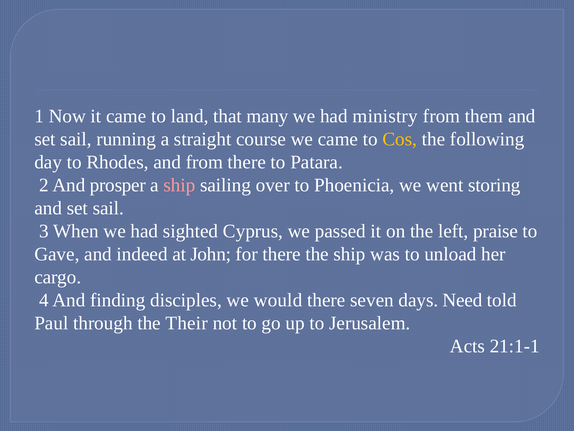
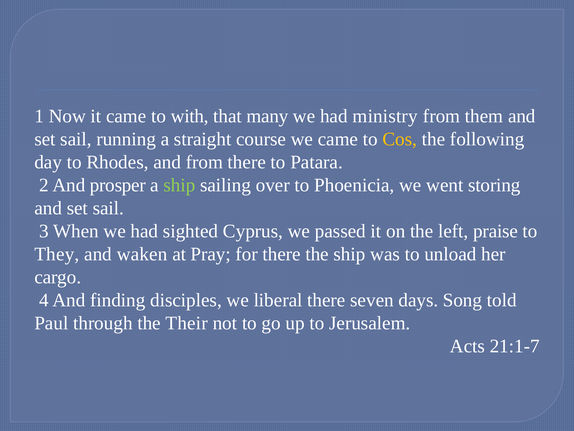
land: land -> with
ship at (179, 185) colour: pink -> light green
Gave: Gave -> They
indeed: indeed -> waken
John: John -> Pray
would: would -> liberal
Need: Need -> Song
21:1-1: 21:1-1 -> 21:1-7
